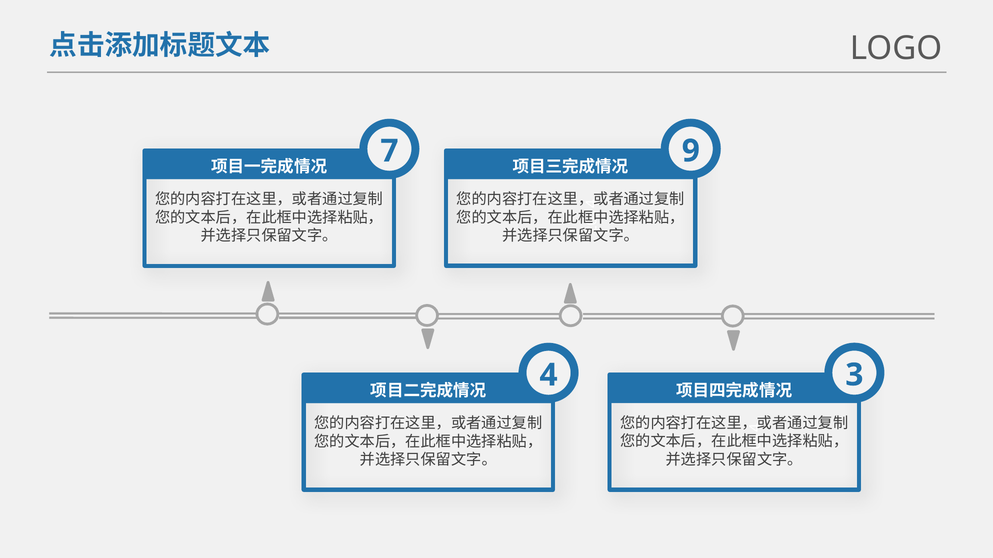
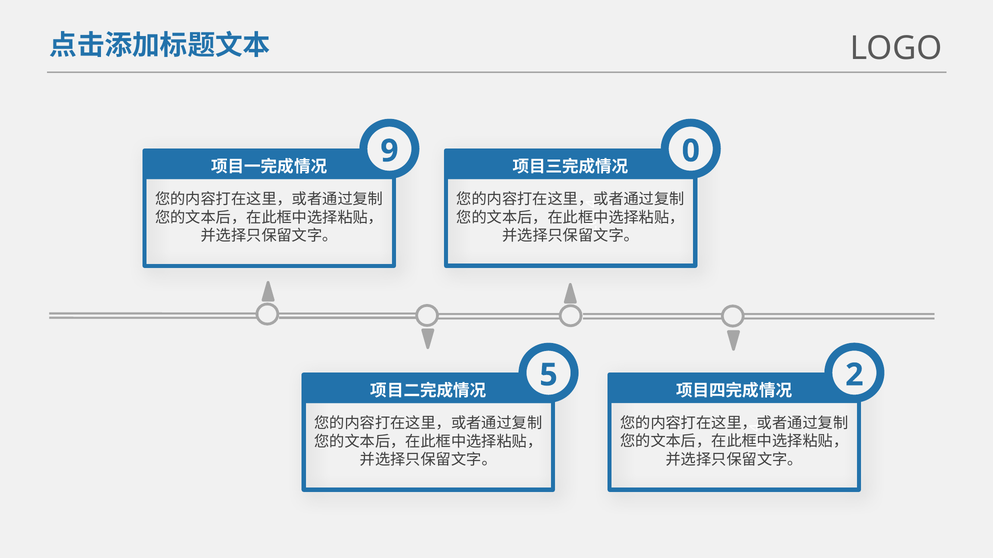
7: 7 -> 9
9 at (691, 151): 9 -> 0
4 at (549, 375): 4 -> 5
3 at (854, 375): 3 -> 2
